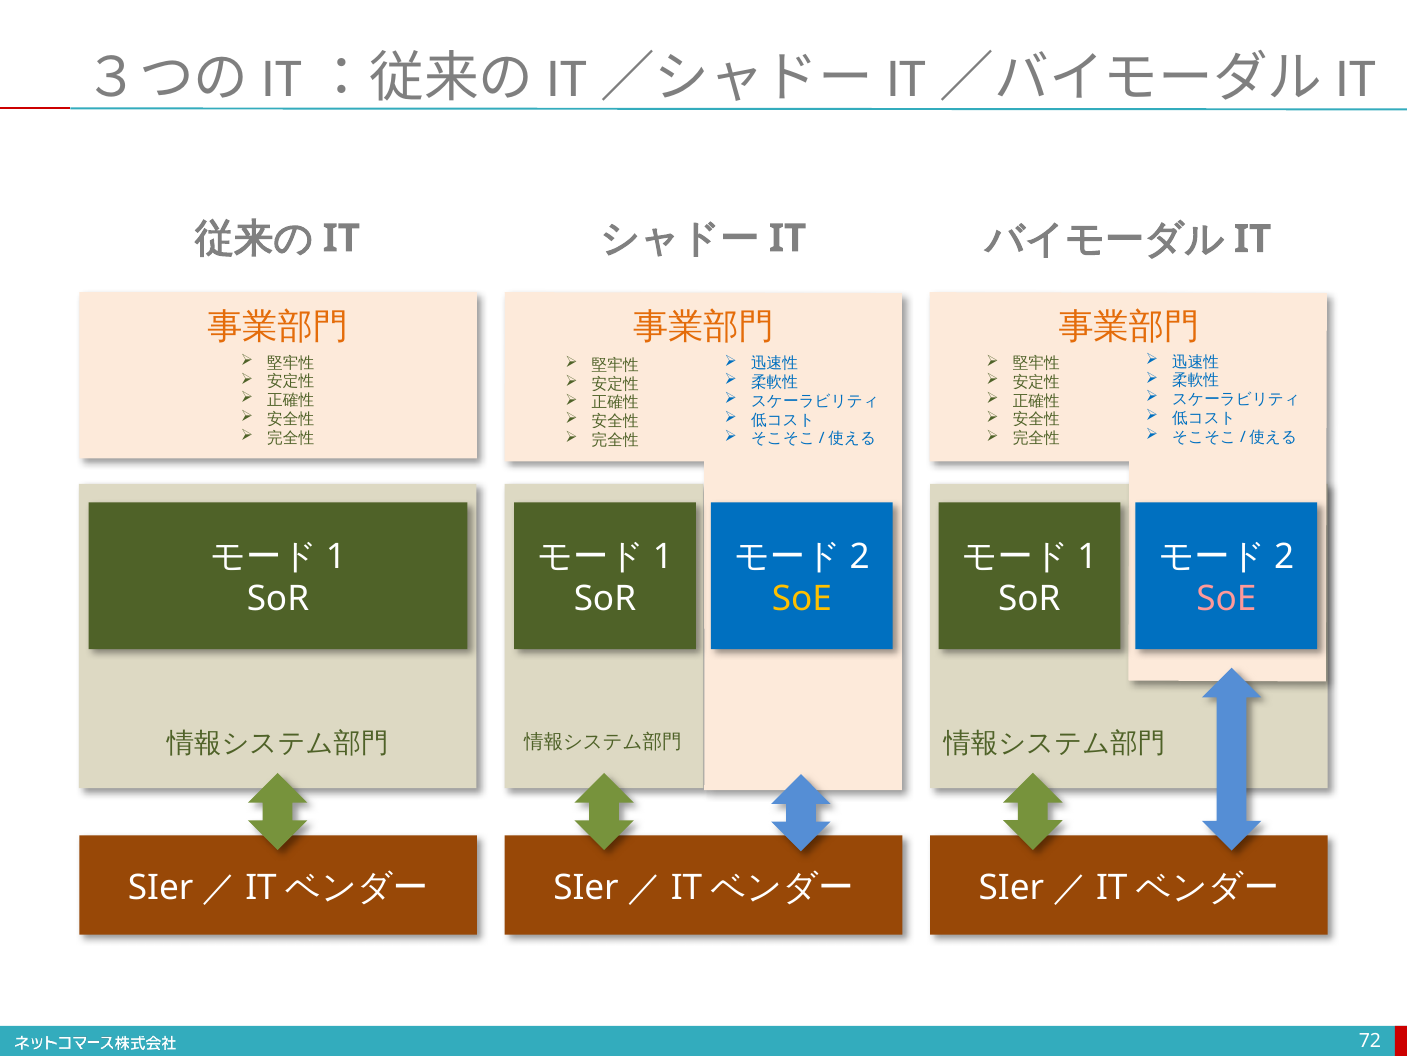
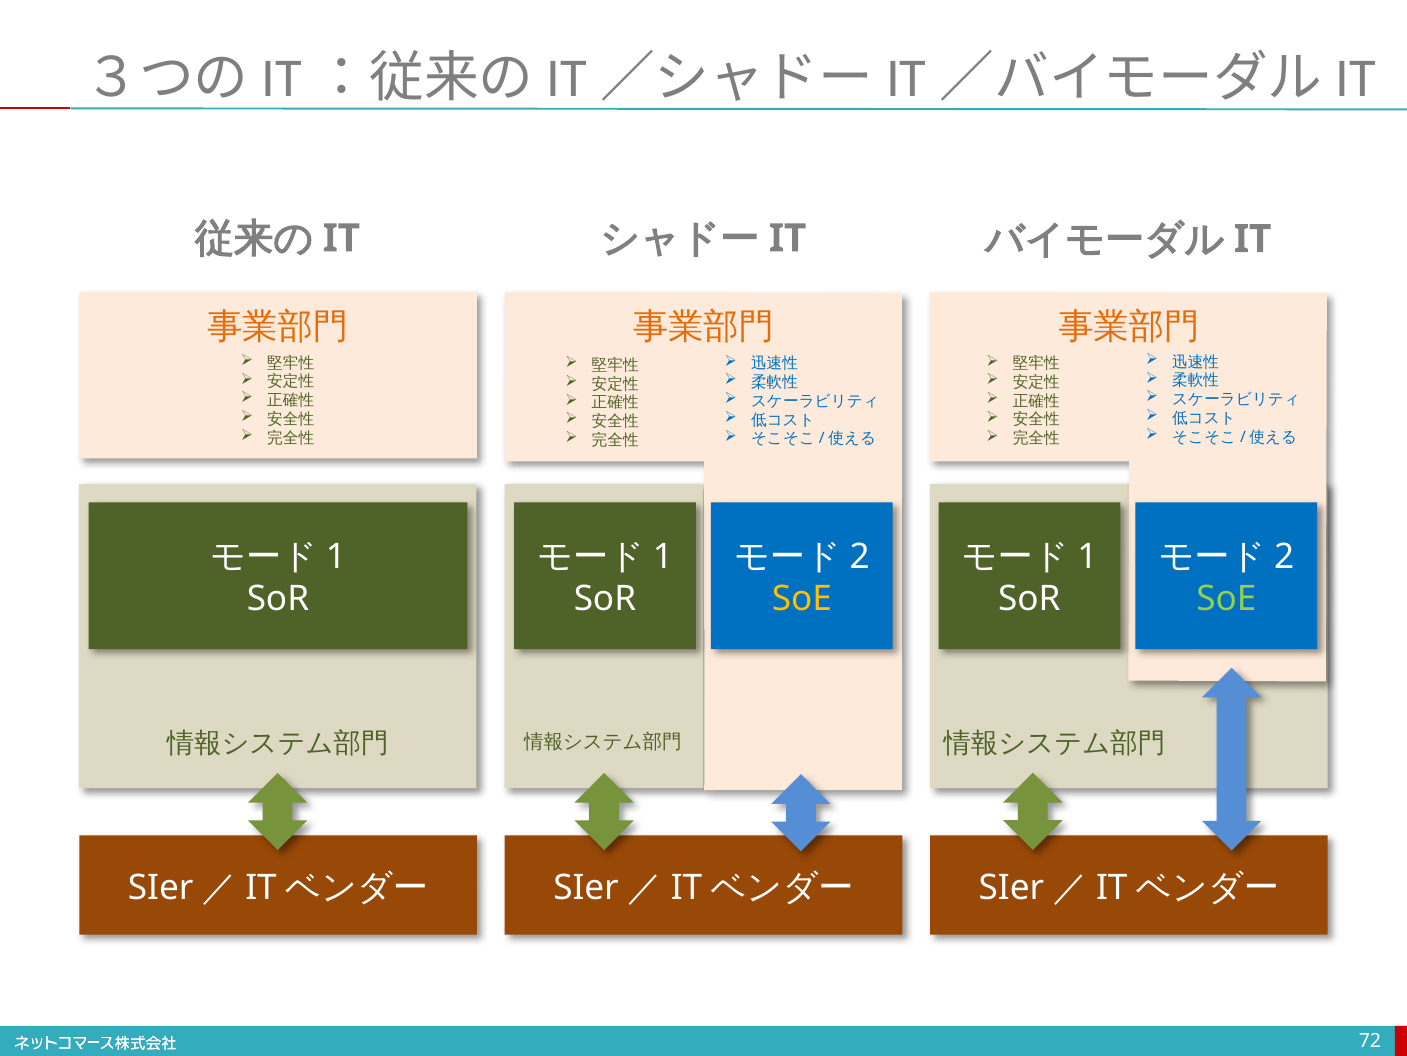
SoE at (1226, 599) colour: pink -> light green
